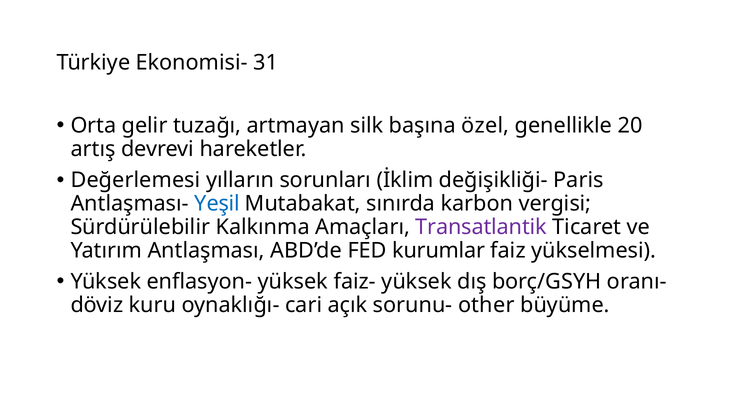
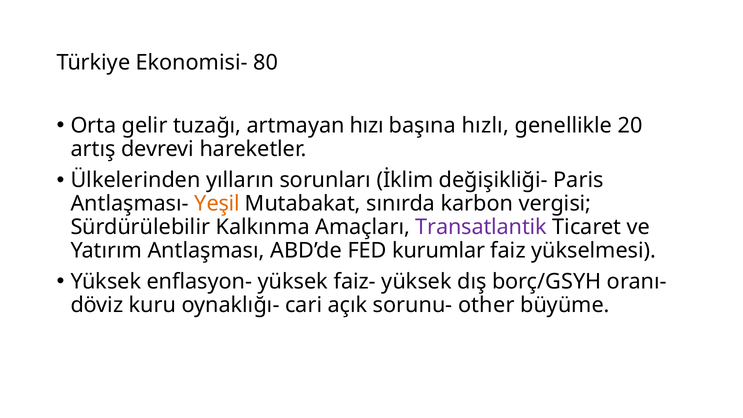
31: 31 -> 80
silk: silk -> hızı
özel: özel -> hızlı
Değerlemesi: Değerlemesi -> Ülkelerinden
Yeşil colour: blue -> orange
